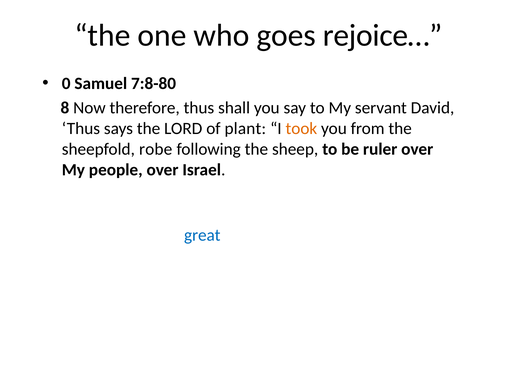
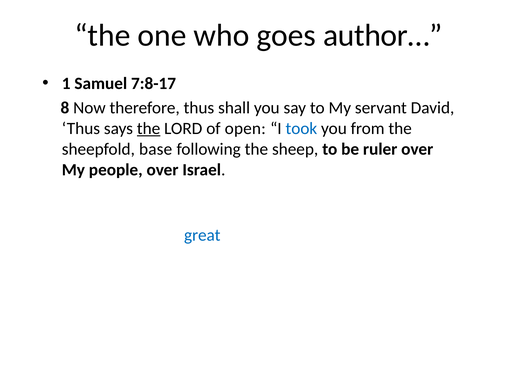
rejoice…: rejoice… -> author…
0: 0 -> 1
7:8-80: 7:8-80 -> 7:8-17
the at (149, 129) underline: none -> present
plant: plant -> open
took colour: orange -> blue
robe: robe -> base
